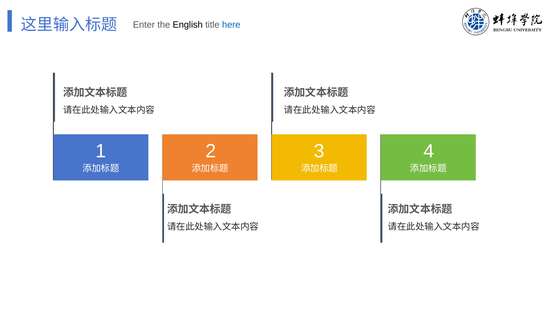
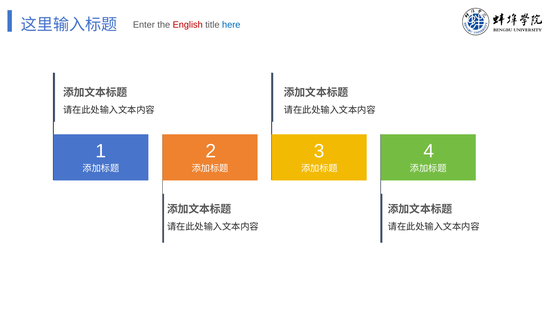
English colour: black -> red
